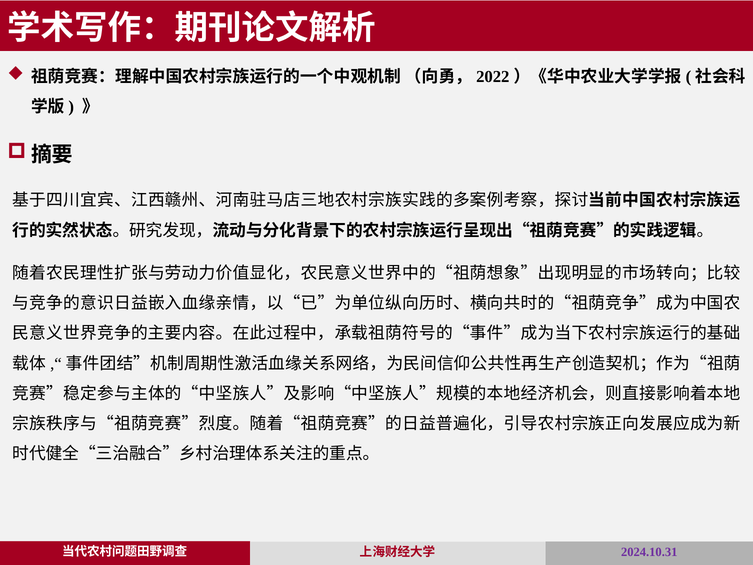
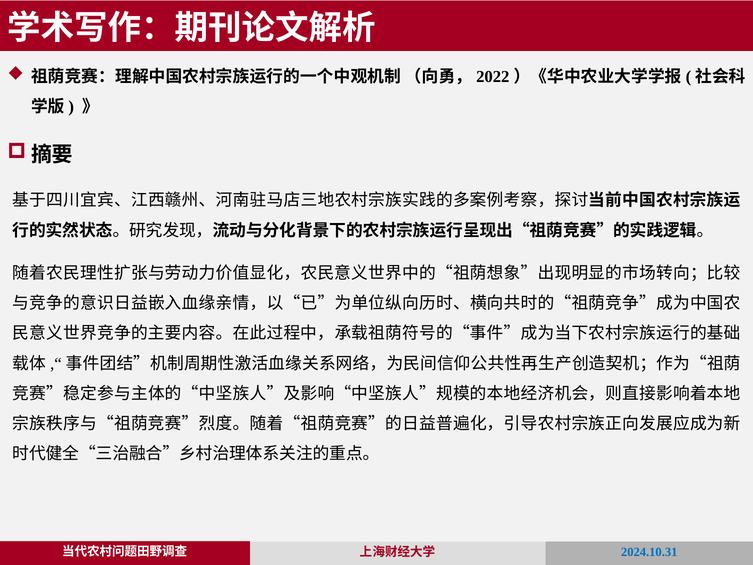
2024.10.31 colour: purple -> blue
